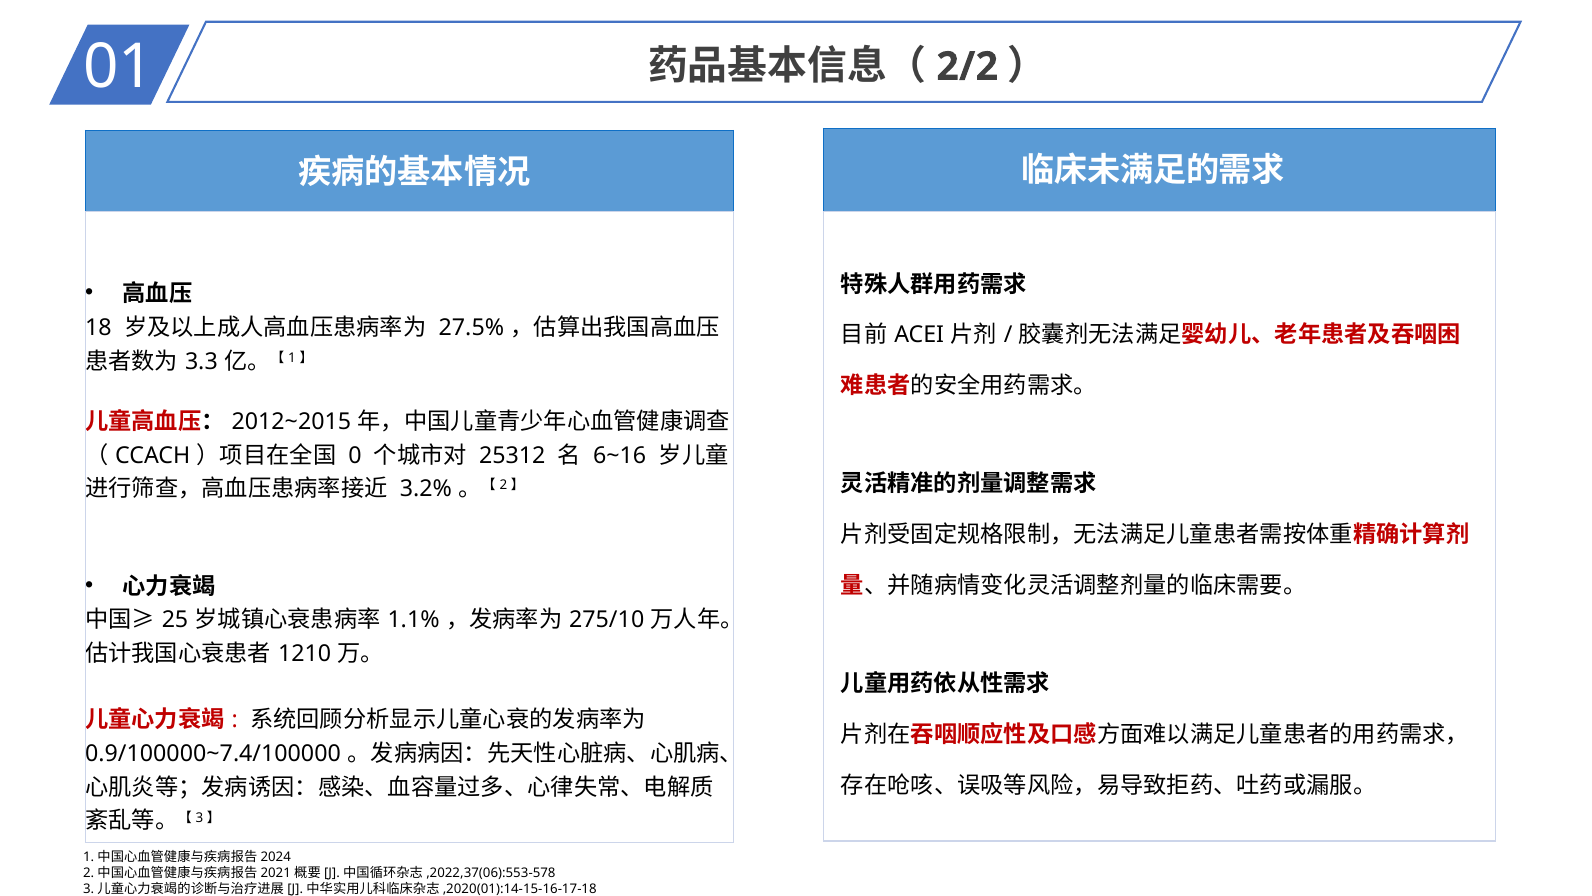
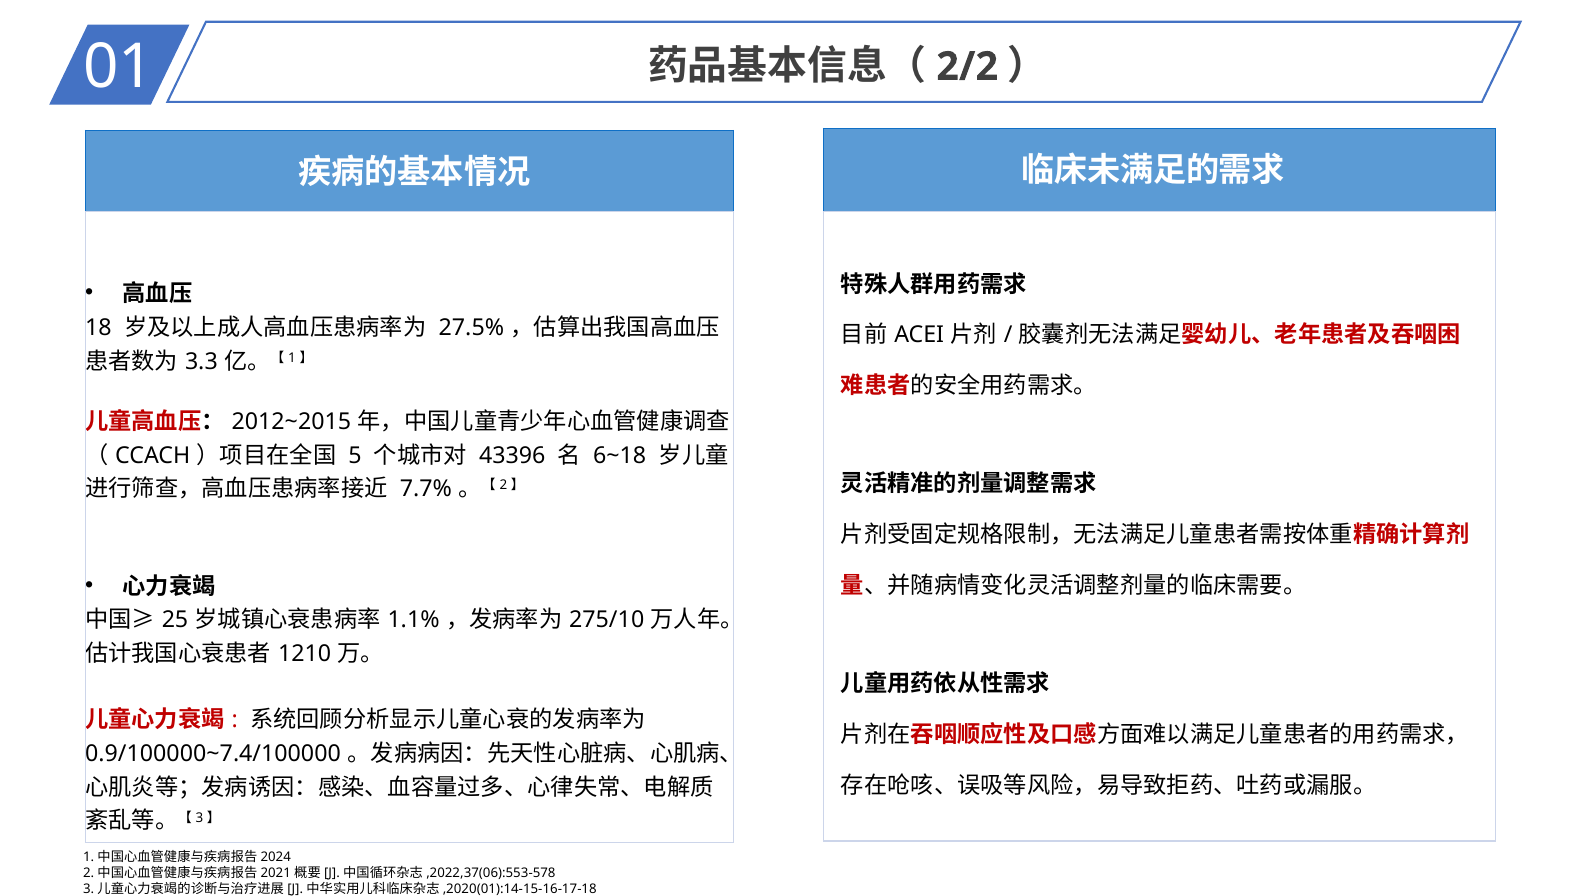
0: 0 -> 5
25312: 25312 -> 43396
6~16: 6~16 -> 6~18
3.2%: 3.2% -> 7.7%
